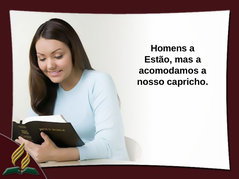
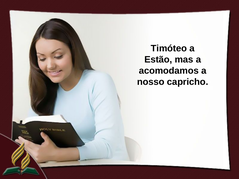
Homens: Homens -> Timóteo
